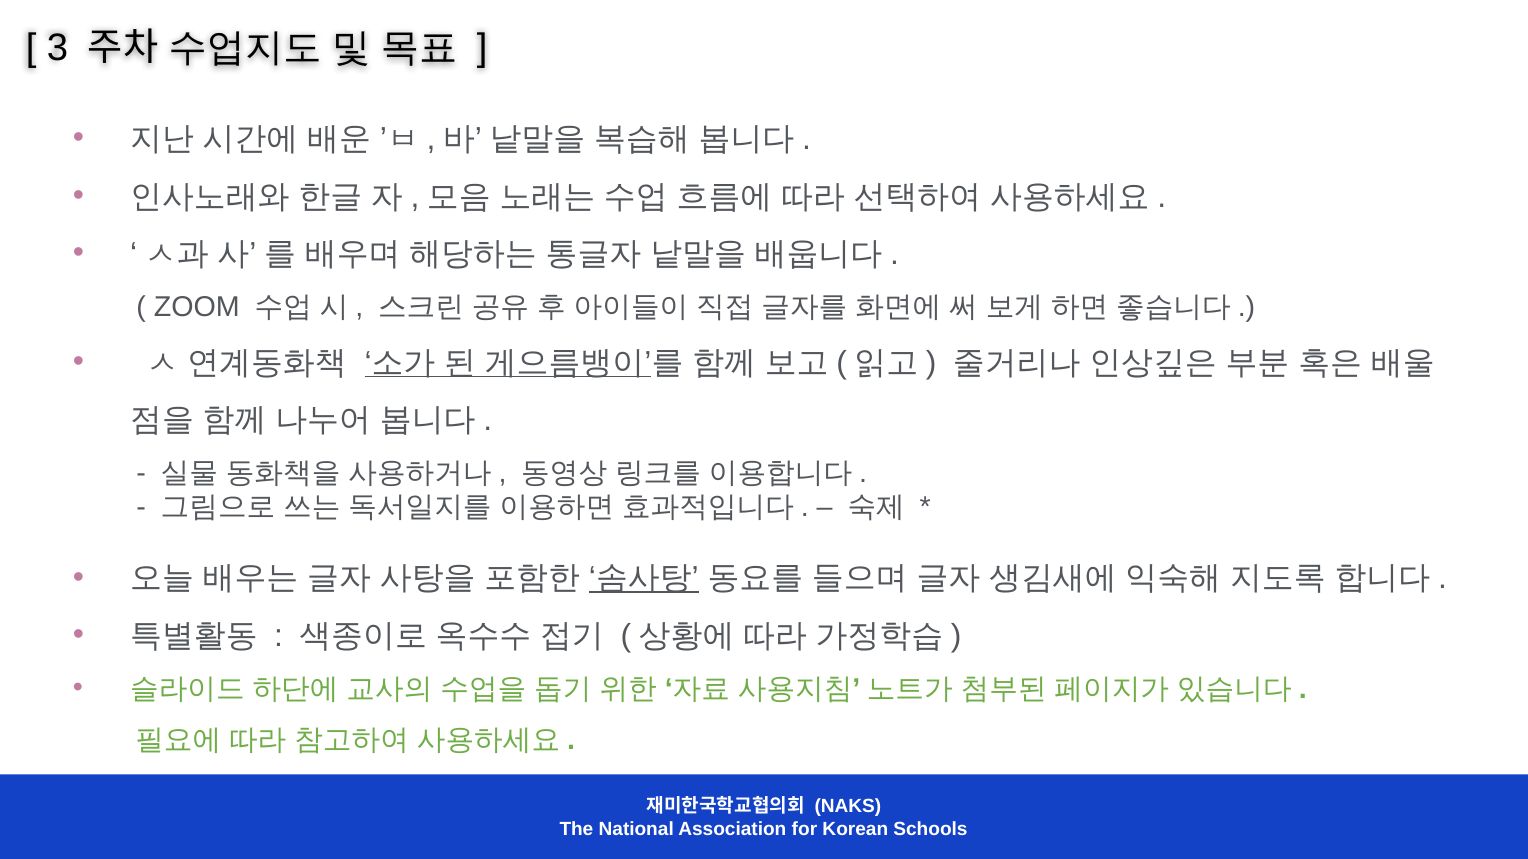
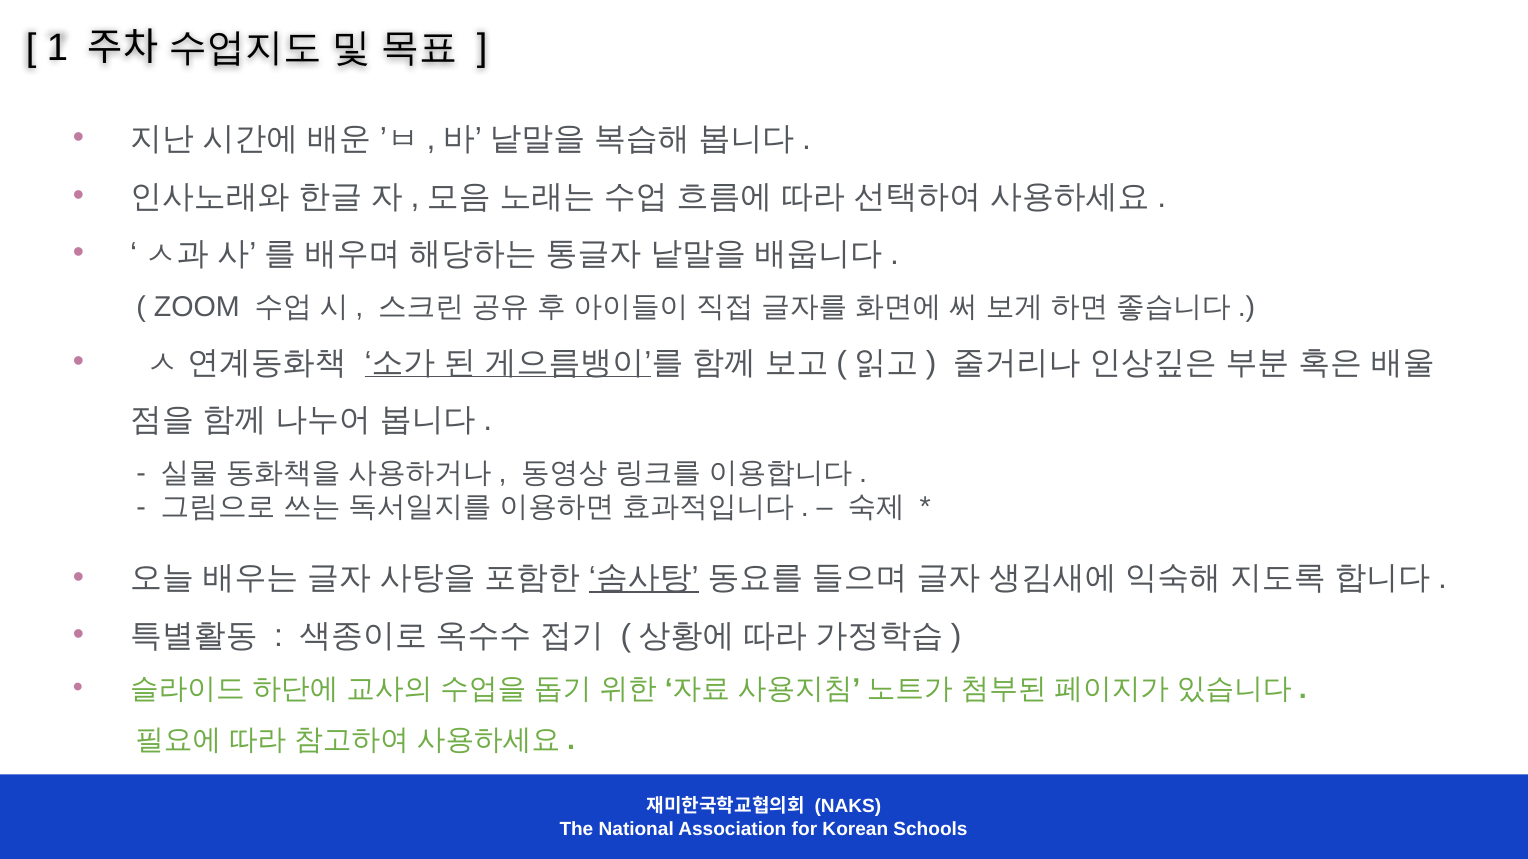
3: 3 -> 1
